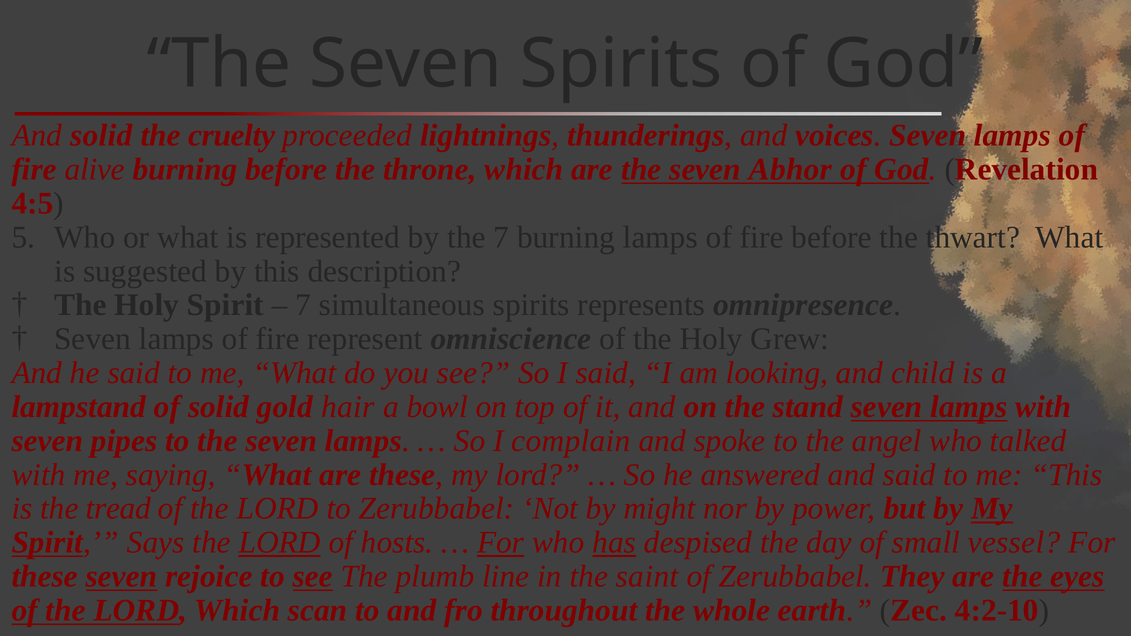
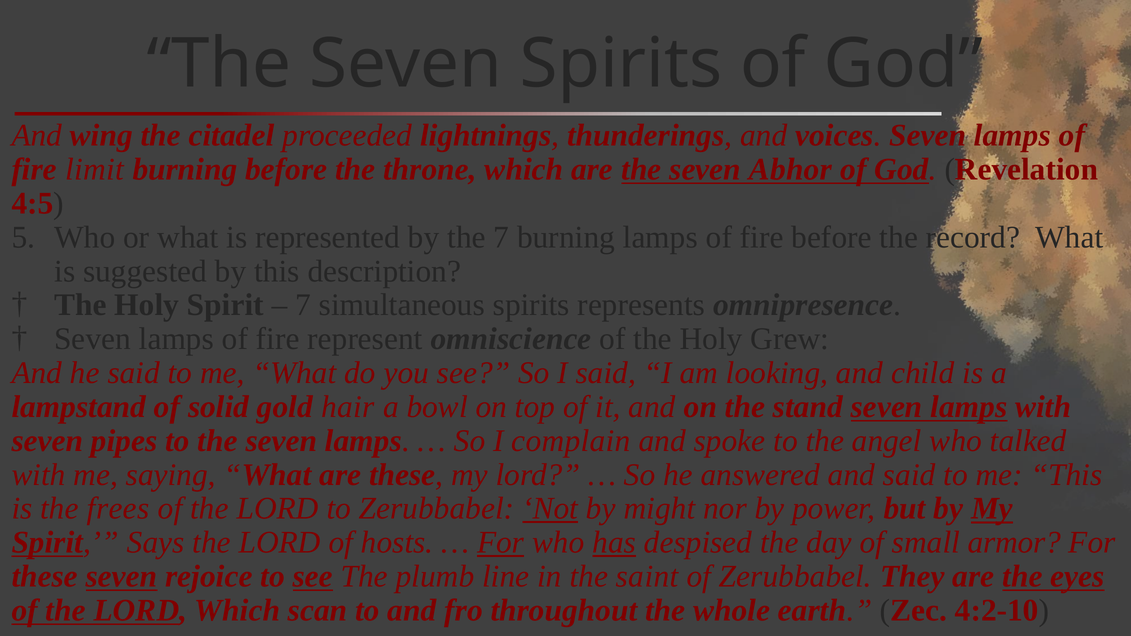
And solid: solid -> wing
cruelty: cruelty -> citadel
alive: alive -> limit
thwart: thwart -> record
tread: tread -> frees
Not underline: none -> present
LORD at (280, 543) underline: present -> none
vessel: vessel -> armor
